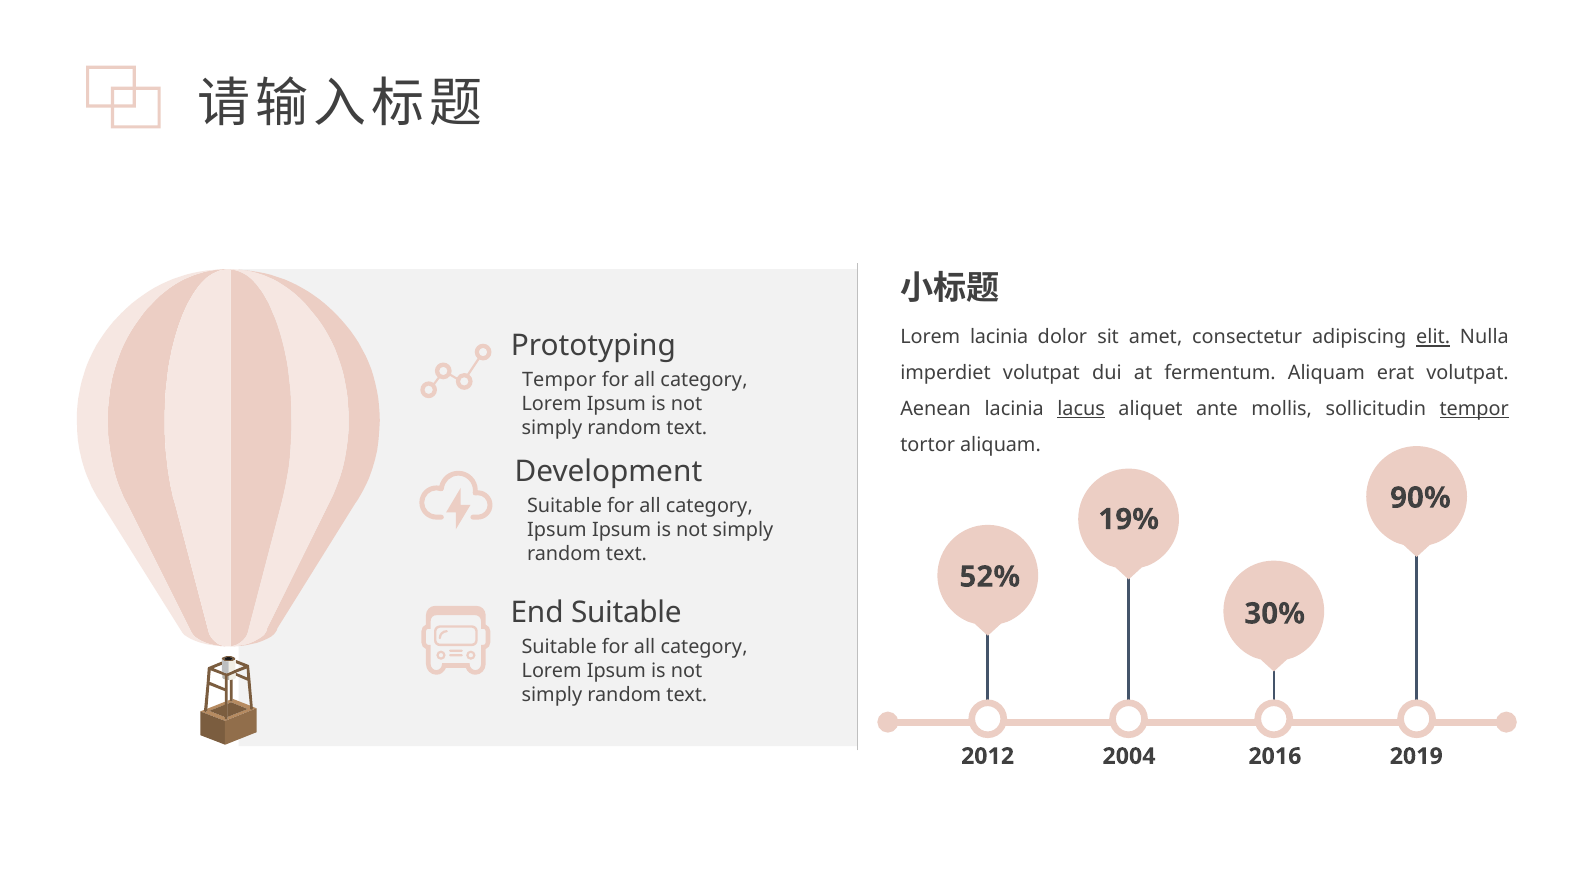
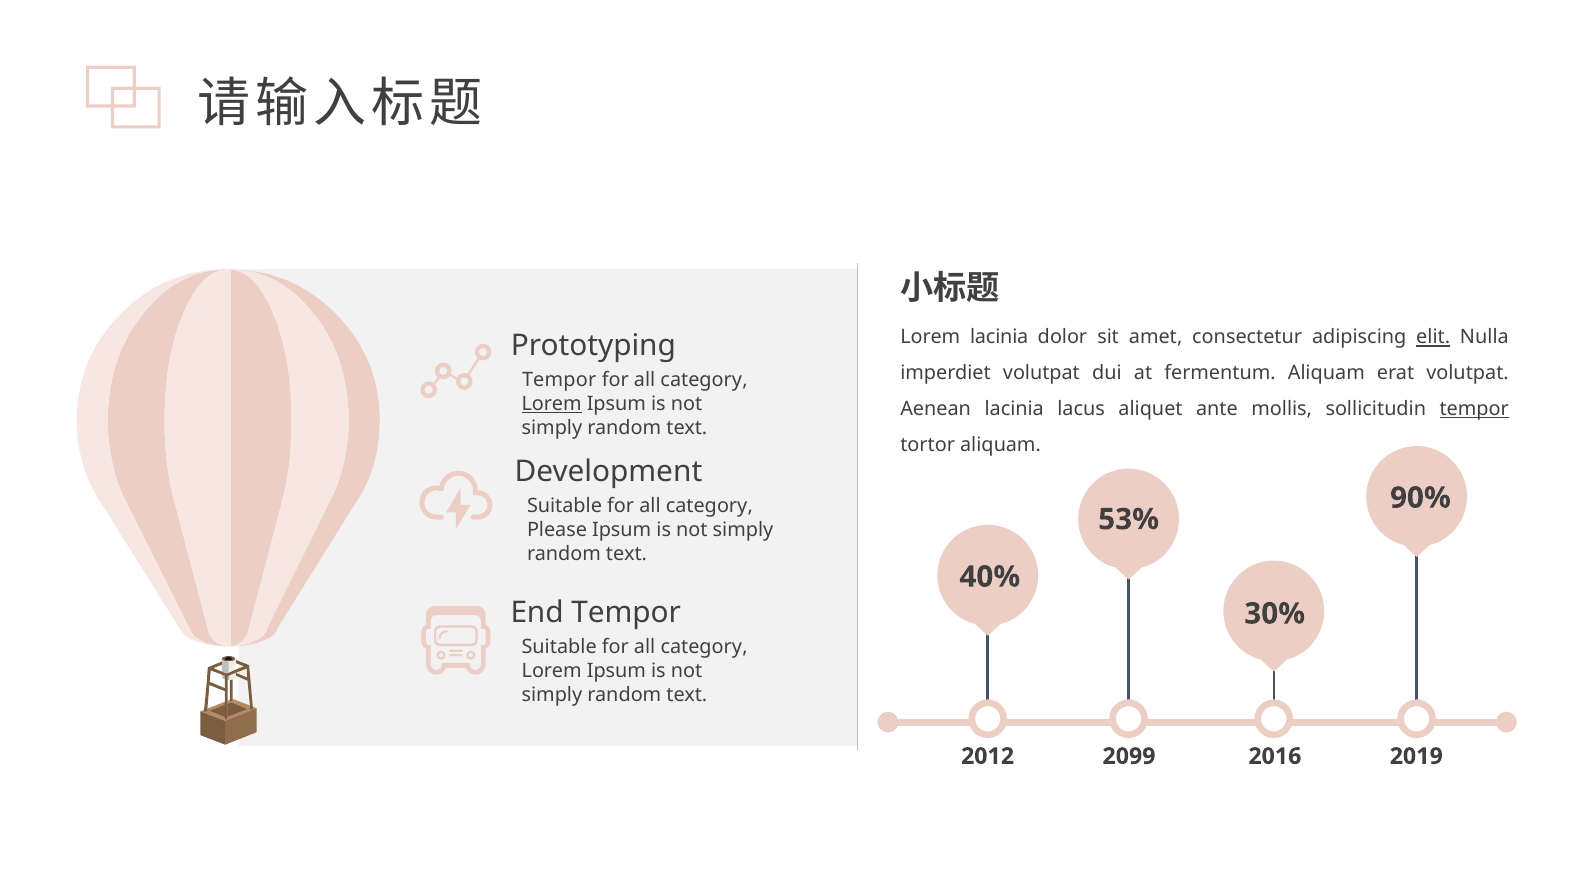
Lorem at (552, 404) underline: none -> present
lacus underline: present -> none
19%: 19% -> 53%
Ipsum at (557, 530): Ipsum -> Please
52%: 52% -> 40%
End Suitable: Suitable -> Tempor
2004: 2004 -> 2099
